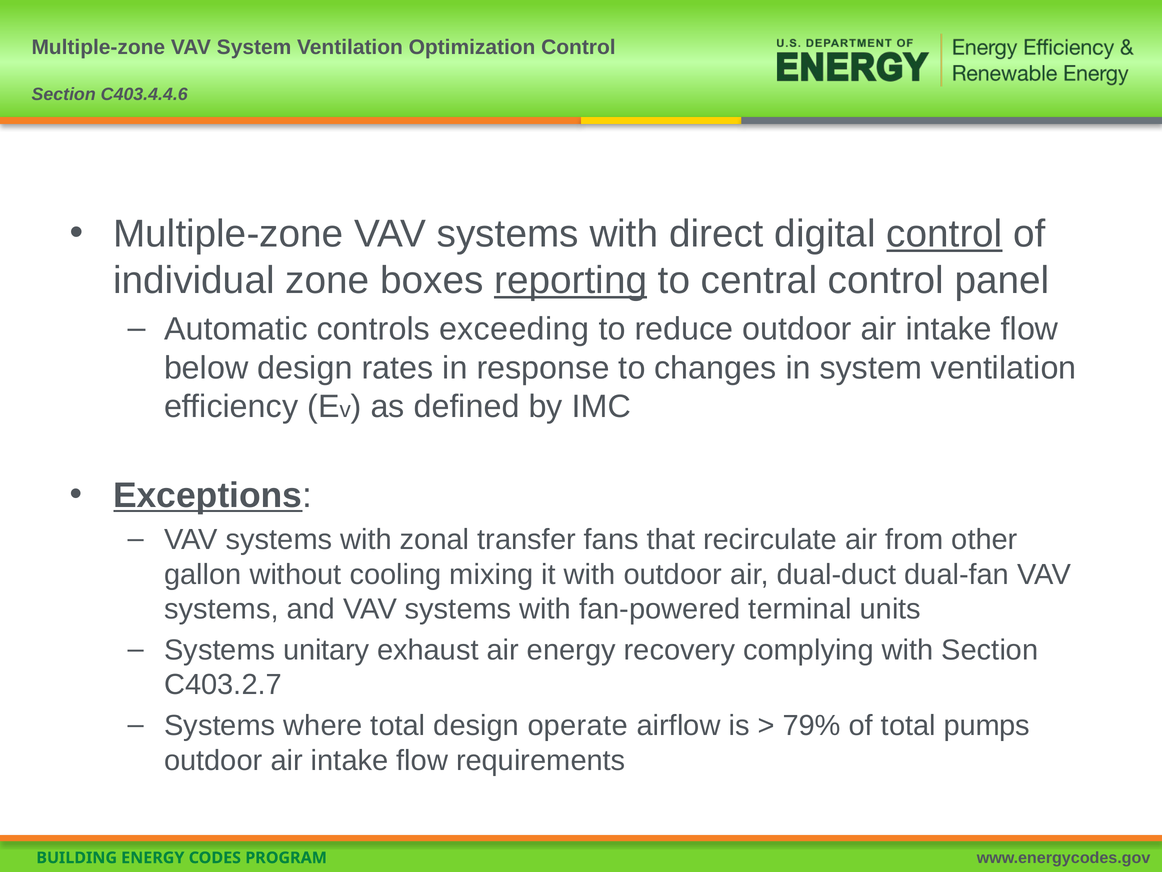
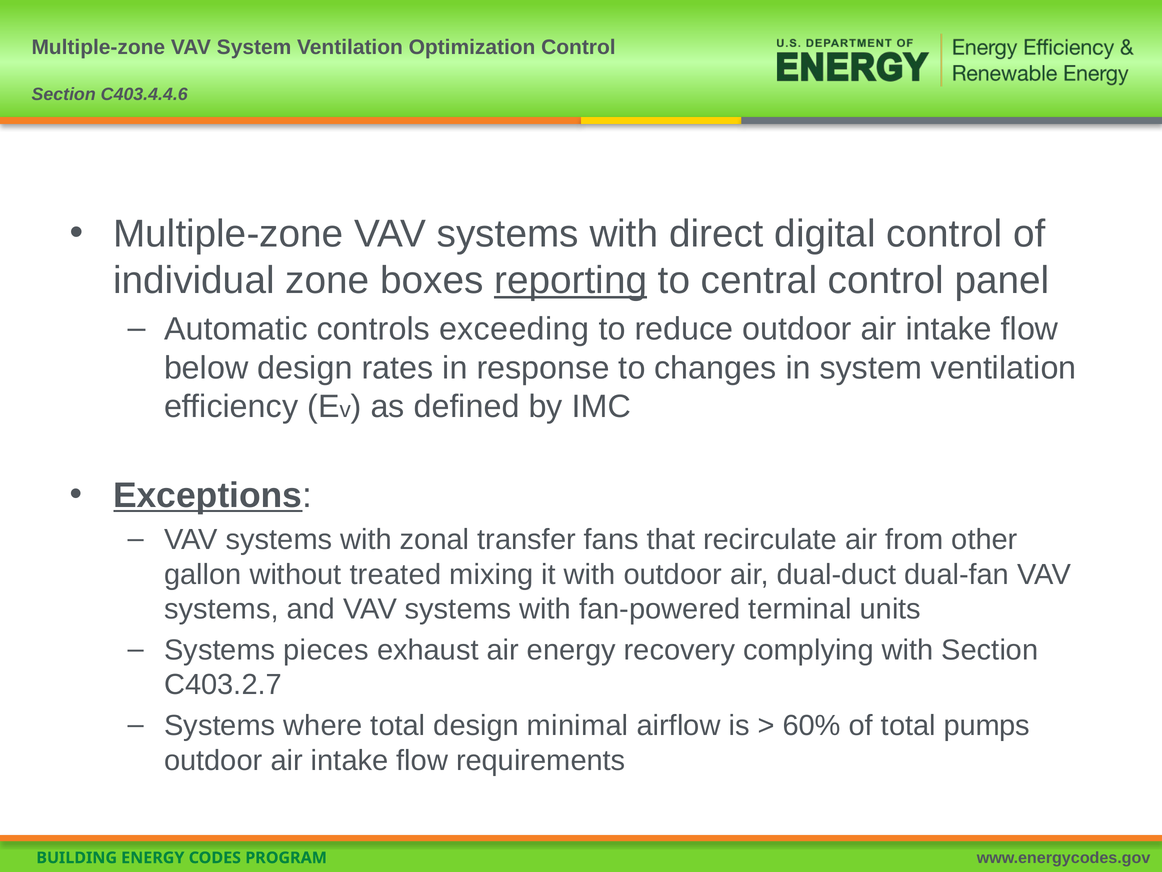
control at (945, 234) underline: present -> none
cooling: cooling -> treated
unitary: unitary -> pieces
operate: operate -> minimal
79%: 79% -> 60%
